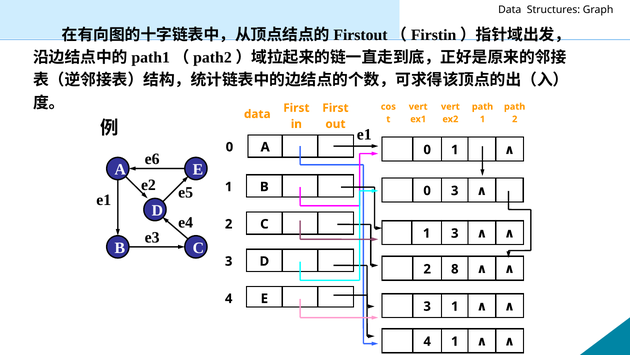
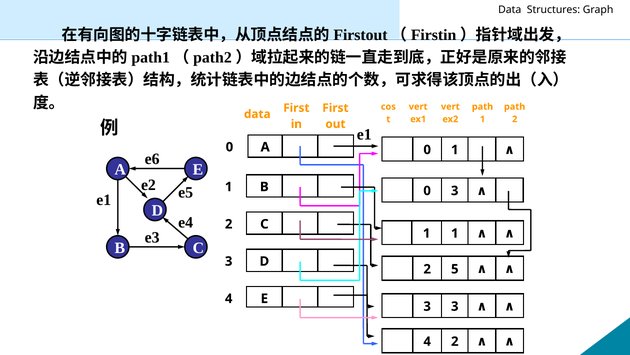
1 3: 3 -> 1
8: 8 -> 5
3 1: 1 -> 3
4 1: 1 -> 2
